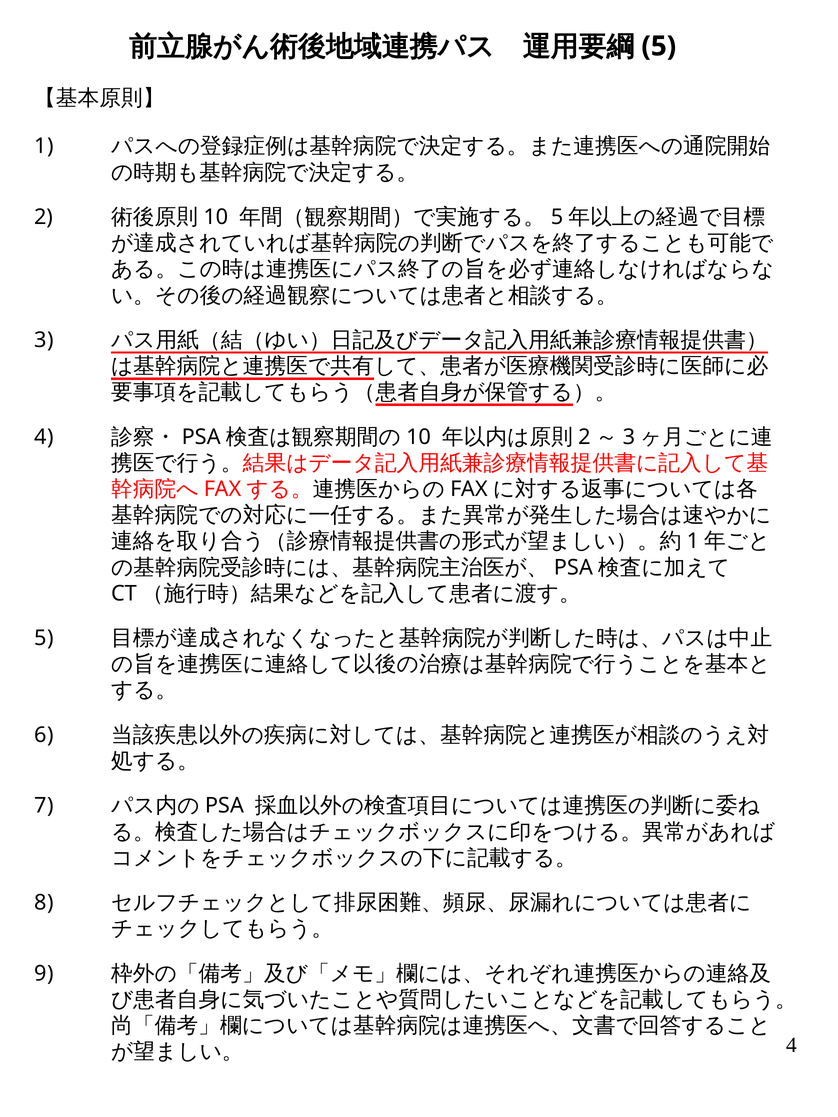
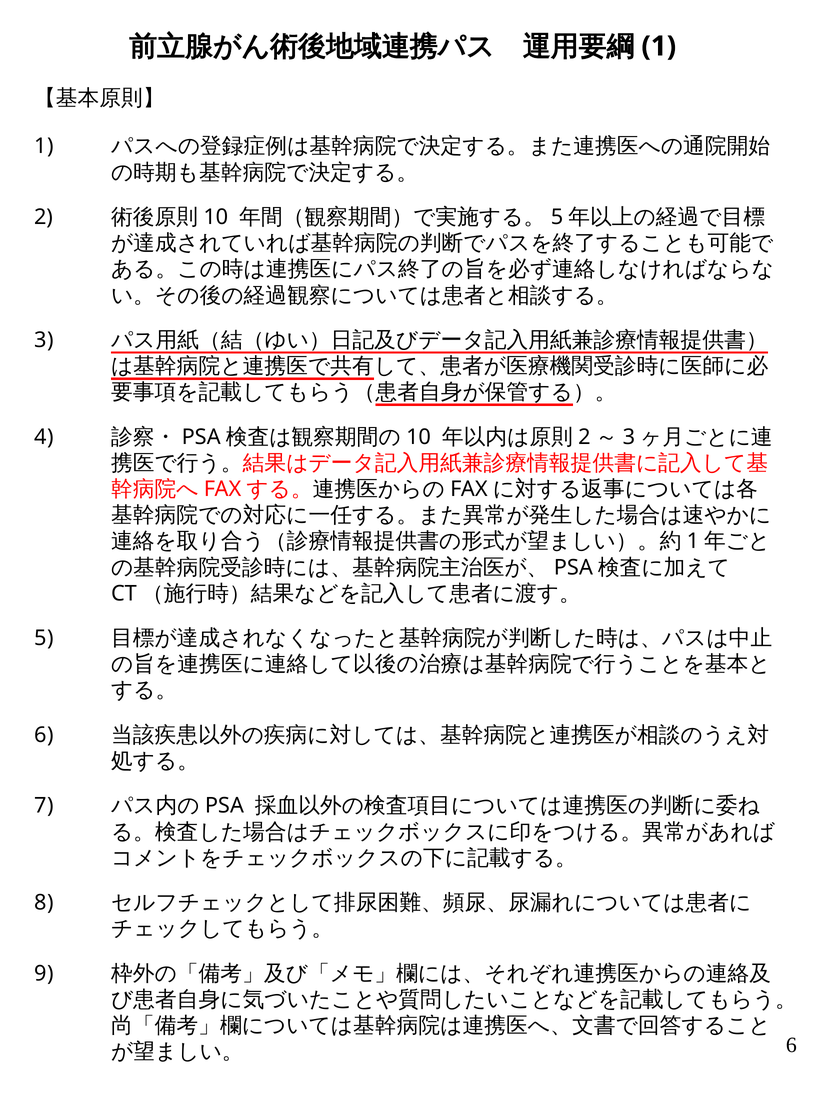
5 at (659, 46): 5 -> 1
4 at (791, 1045): 4 -> 6
